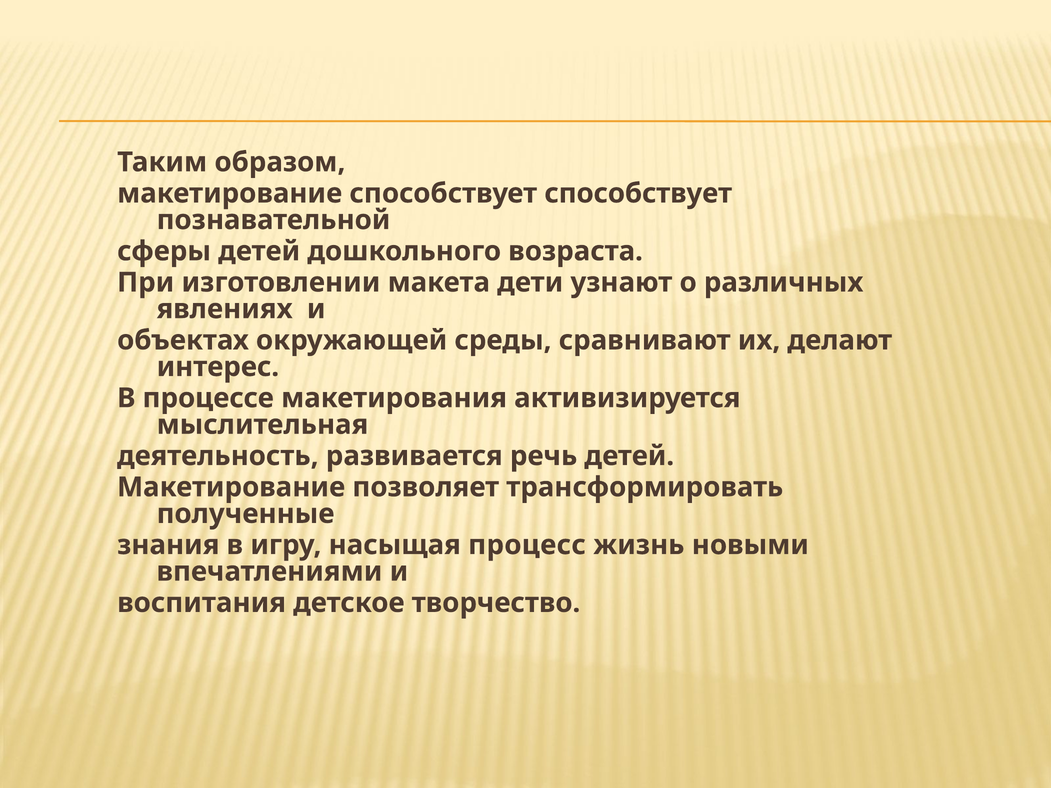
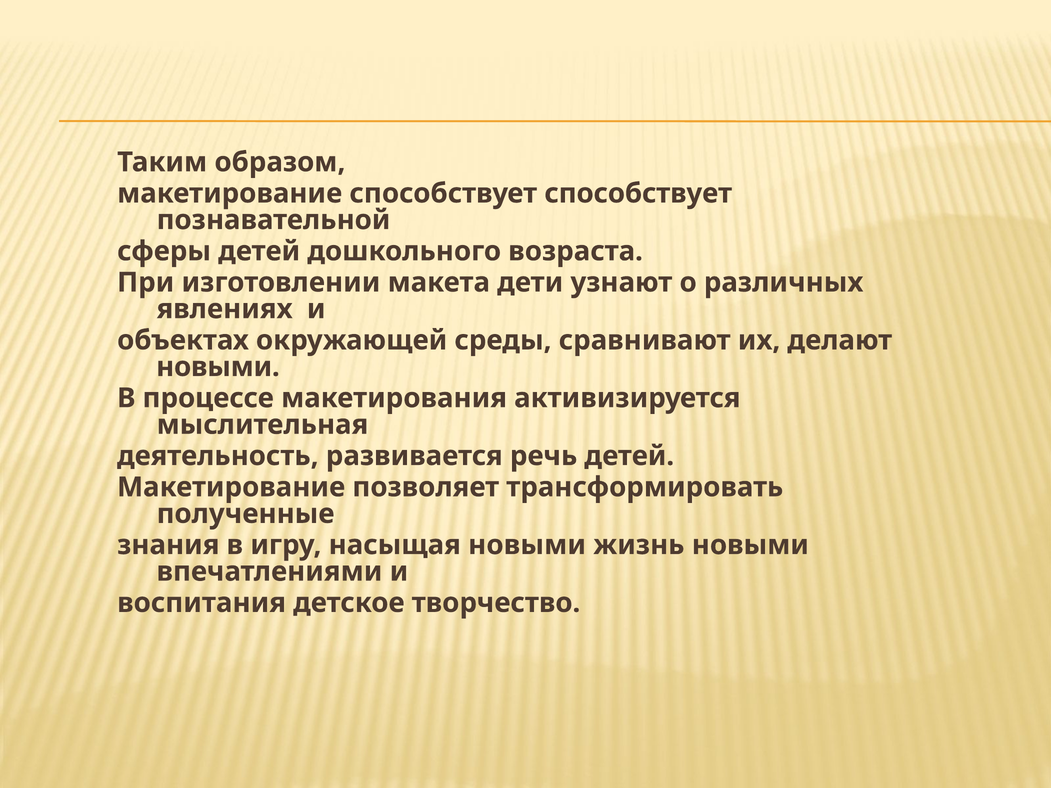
интерес at (218, 367): интерес -> новыми
насыщая процесс: процесс -> новыми
